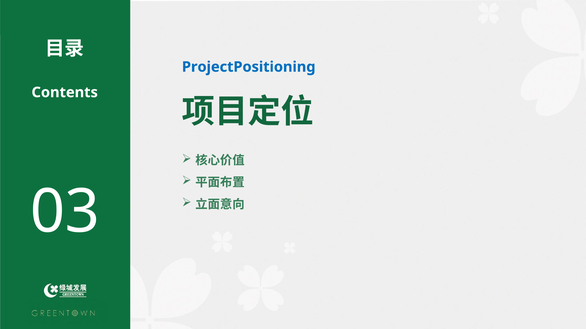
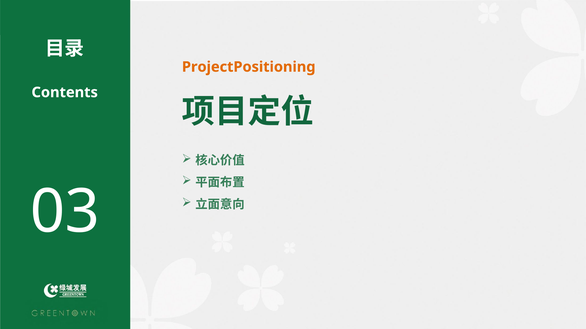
ProjectPositioning colour: blue -> orange
